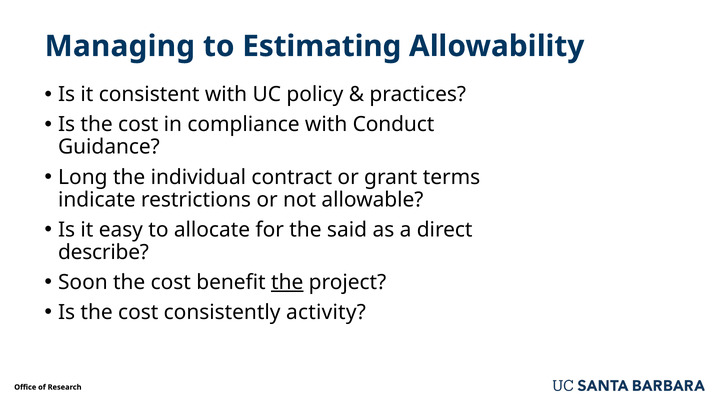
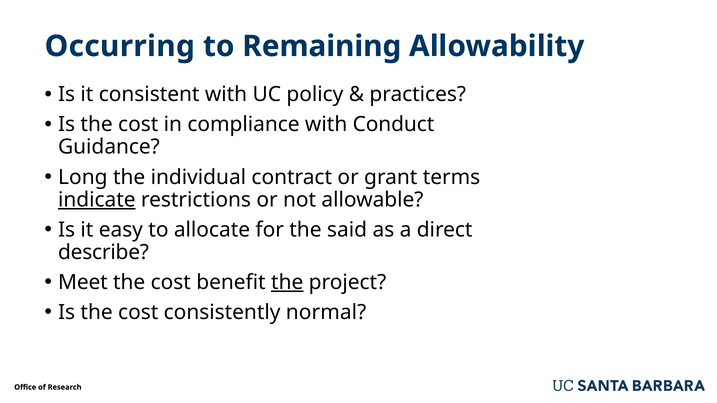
Managing: Managing -> Occurring
Estimating: Estimating -> Remaining
indicate underline: none -> present
Soon: Soon -> Meet
activity: activity -> normal
